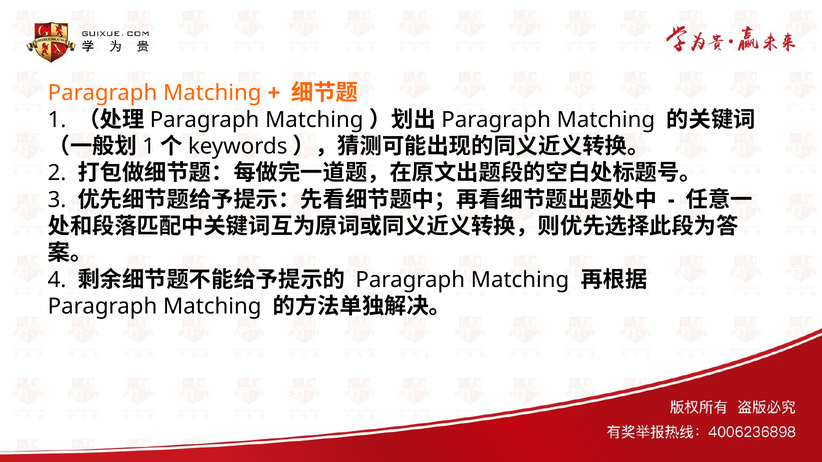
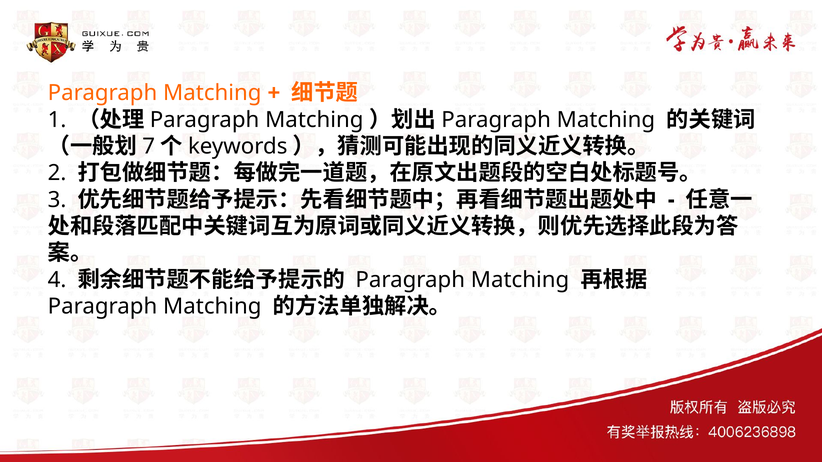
1 at (149, 146): 1 -> 7
